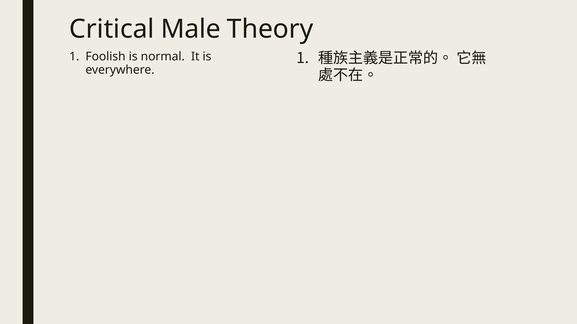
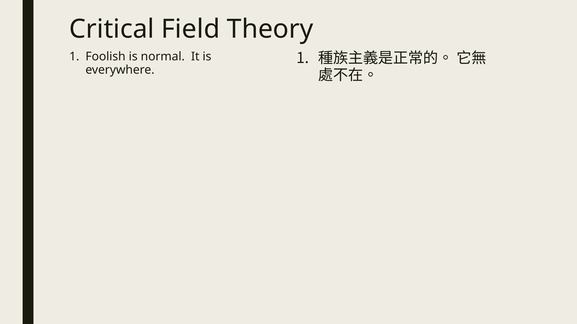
Male: Male -> Field
